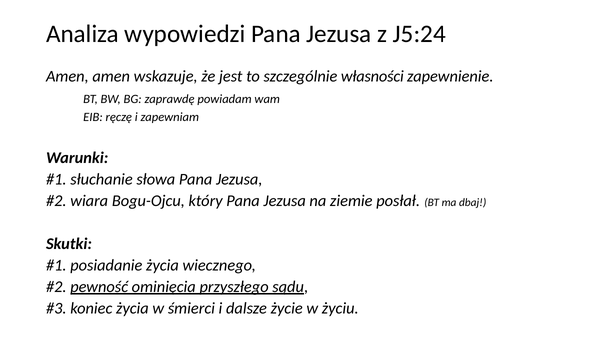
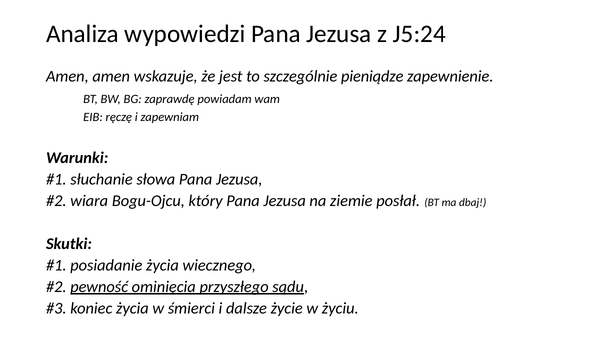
własności: własności -> pieniądze
